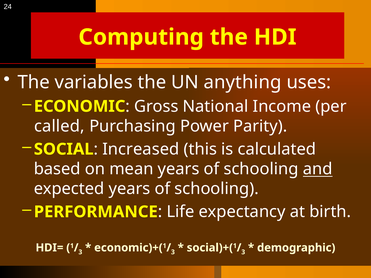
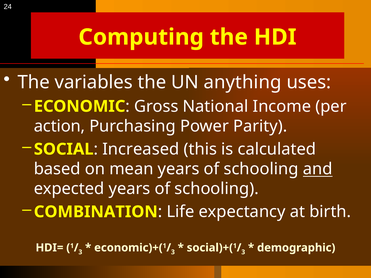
called: called -> action
PERFORMANCE: PERFORMANCE -> COMBINATION
